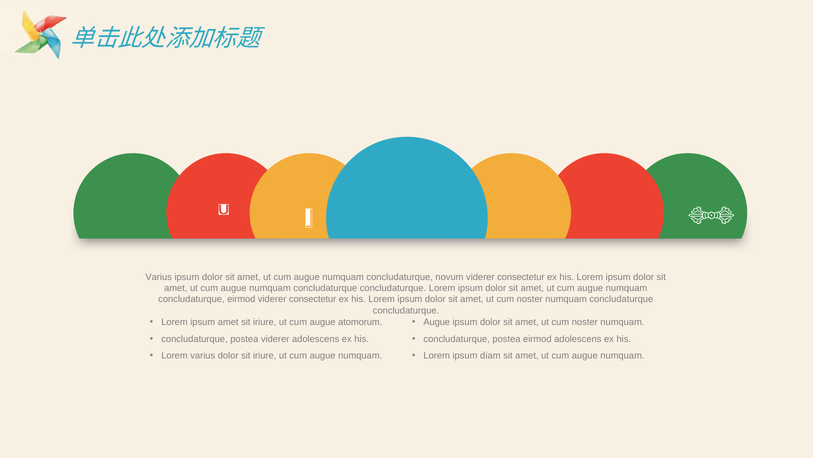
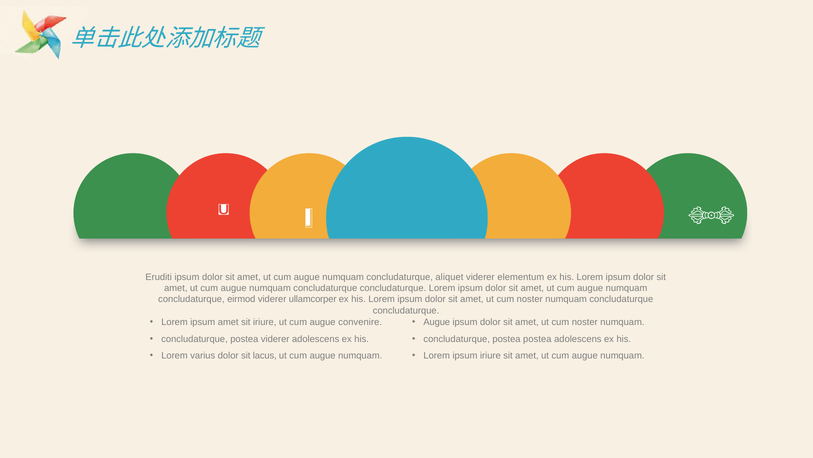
Varius at (159, 277): Varius -> Eruditi
novum: novum -> aliquet
consectetur at (521, 277): consectetur -> elementum
consectetur at (313, 299): consectetur -> ullamcorper
atomorum: atomorum -> convenire
postea eirmod: eirmod -> postea
dolor sit iriure: iriure -> lacus
ipsum diam: diam -> iriure
